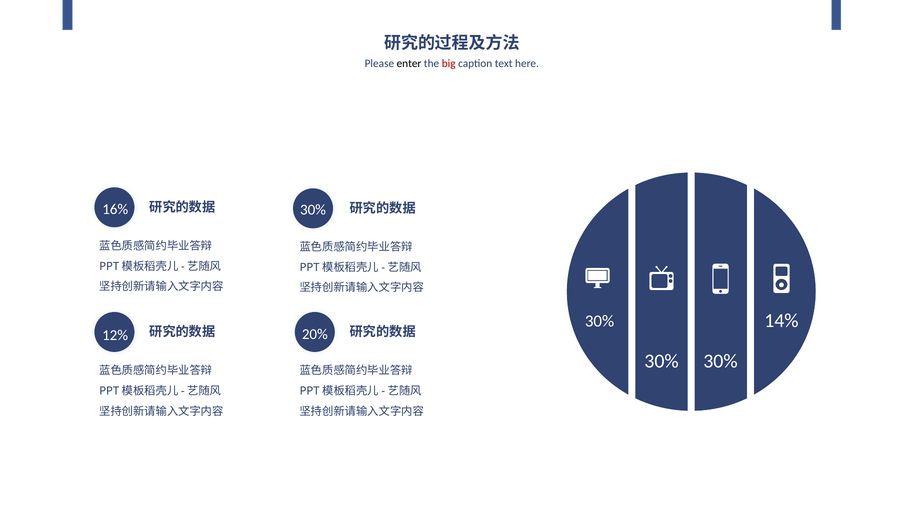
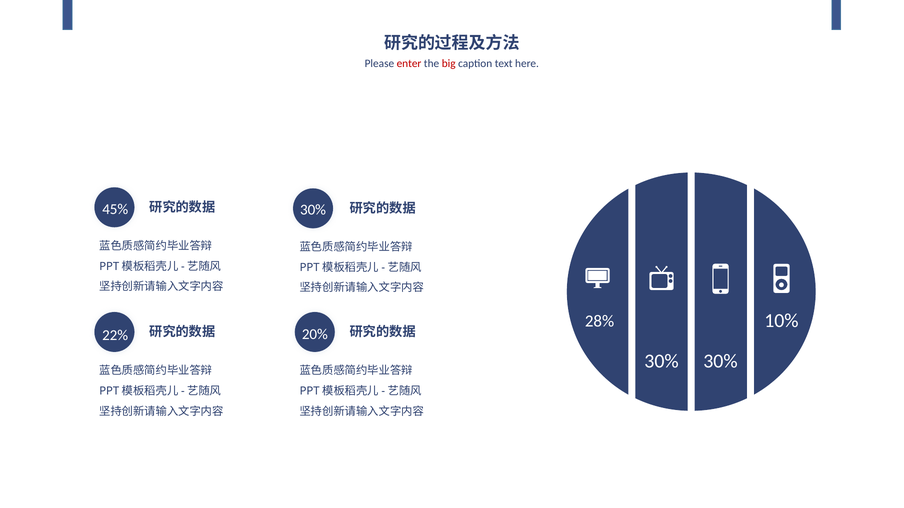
enter colour: black -> red
16%: 16% -> 45%
14%: 14% -> 10%
30% at (600, 321): 30% -> 28%
12%: 12% -> 22%
